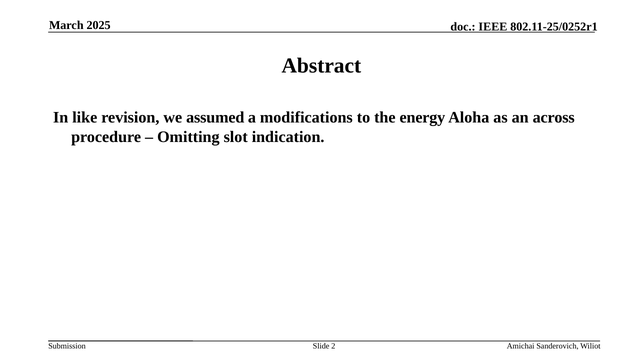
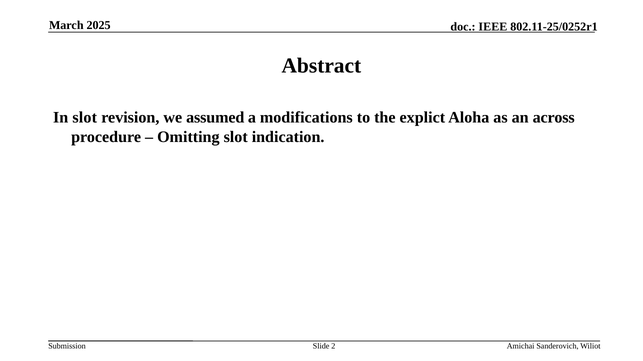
In like: like -> slot
energy: energy -> explict
